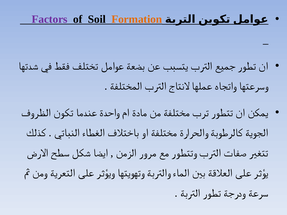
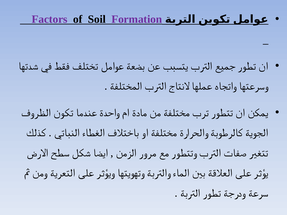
Formation colour: orange -> purple
